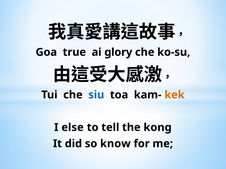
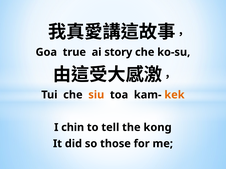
glory: glory -> story
siu colour: blue -> orange
else: else -> chin
know: know -> those
